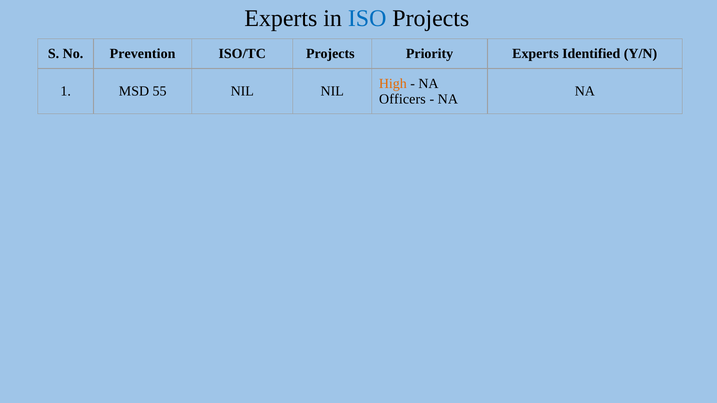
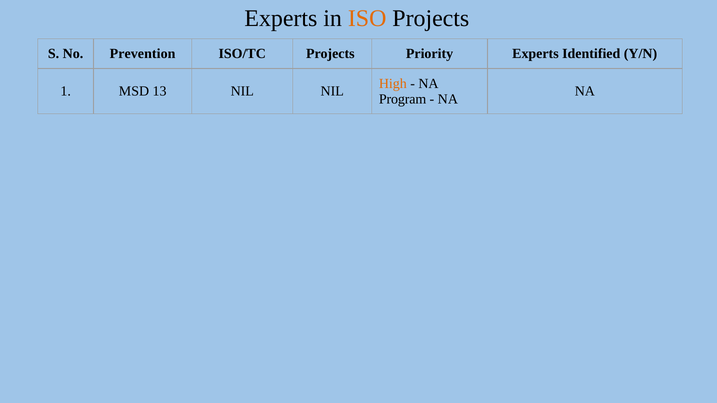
ISO colour: blue -> orange
55: 55 -> 13
Officers: Officers -> Program
